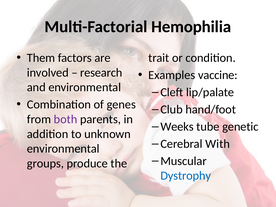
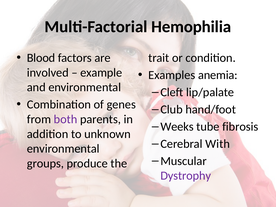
Them: Them -> Blood
research: research -> example
vaccine: vaccine -> anemia
genetic: genetic -> fibrosis
Dystrophy colour: blue -> purple
